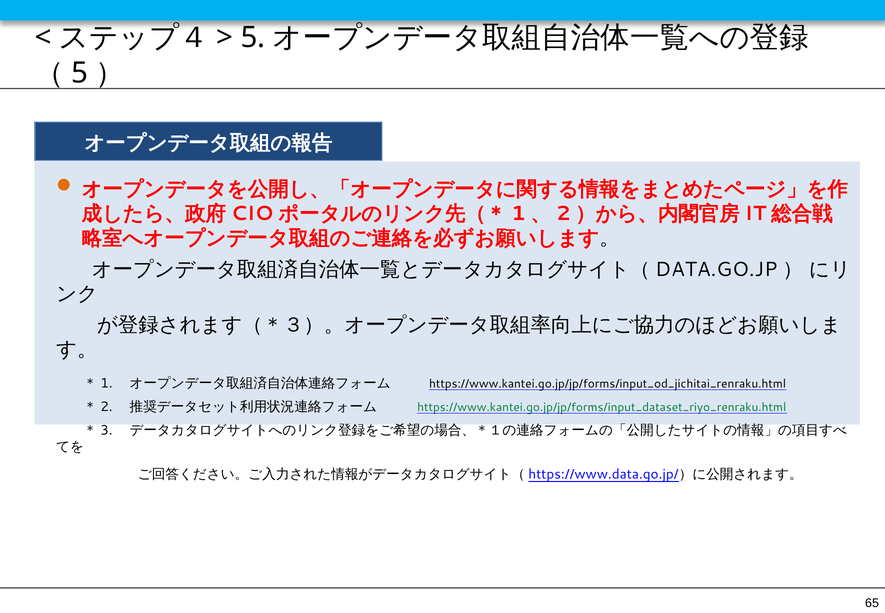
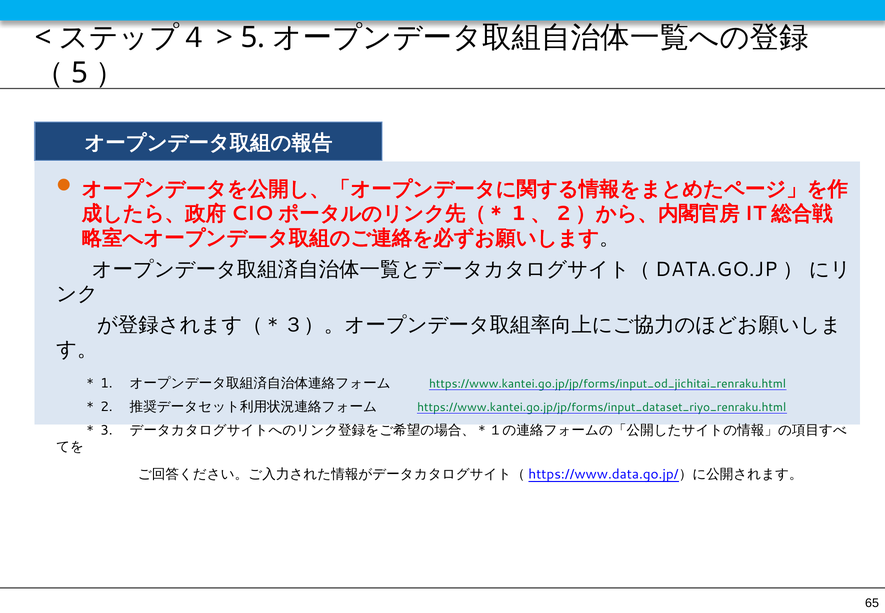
https://www.kantei.go.jp/jp/forms/input_od_jichitai_renraku.html colour: black -> green
